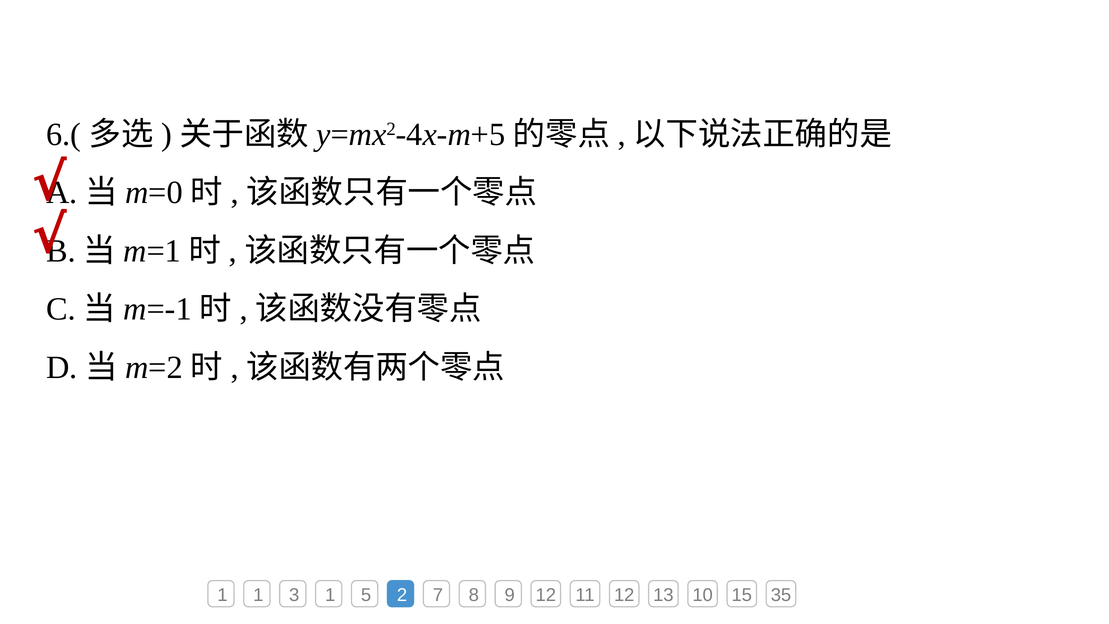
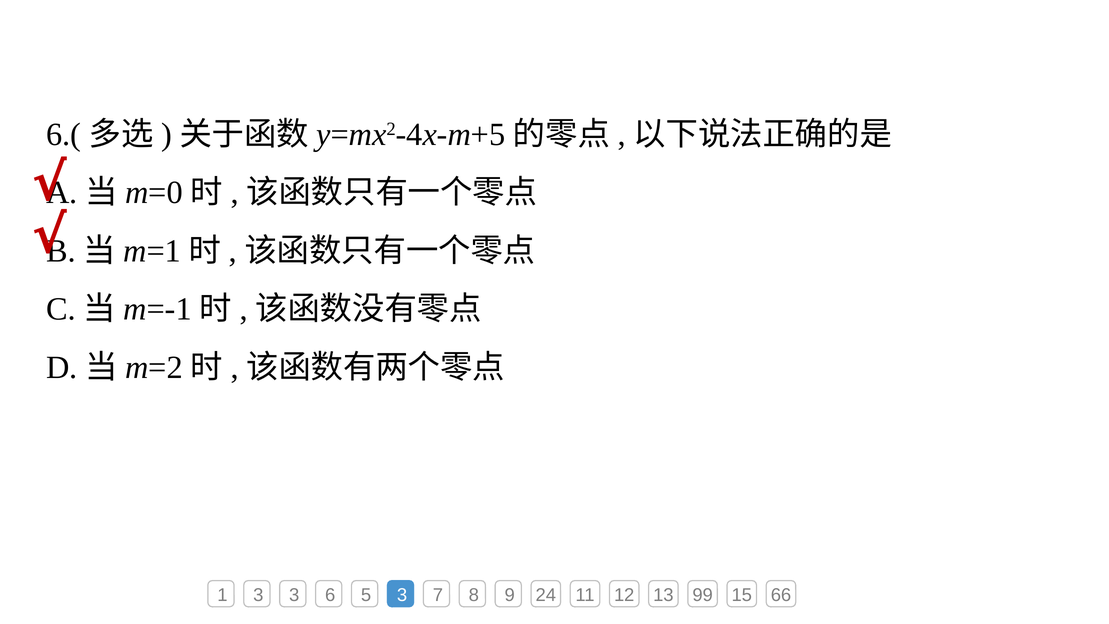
1 1: 1 -> 3
3 1: 1 -> 6
5 2: 2 -> 3
9 12: 12 -> 24
10: 10 -> 99
35: 35 -> 66
